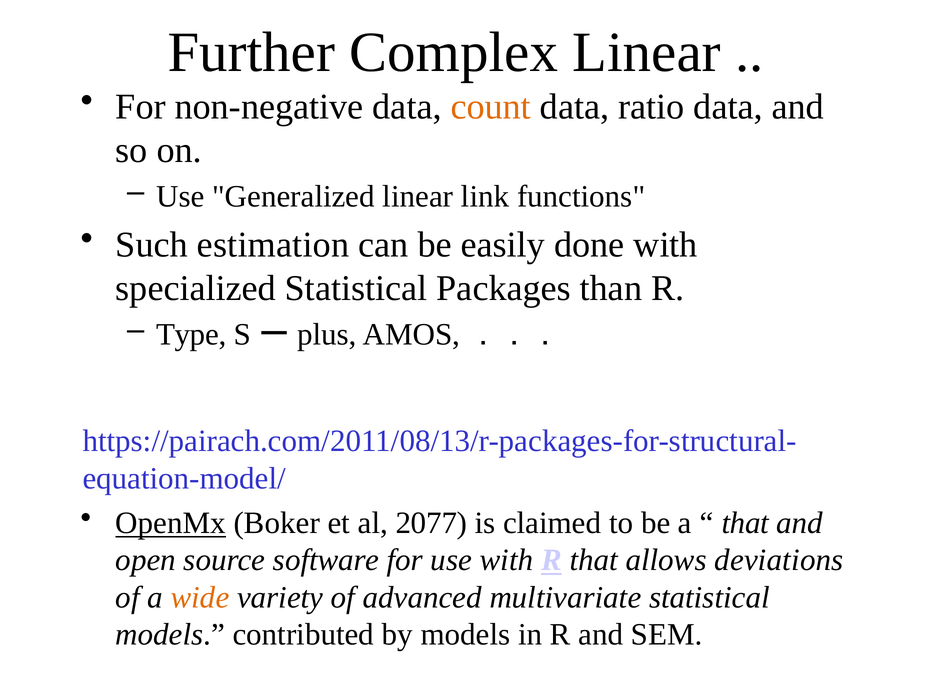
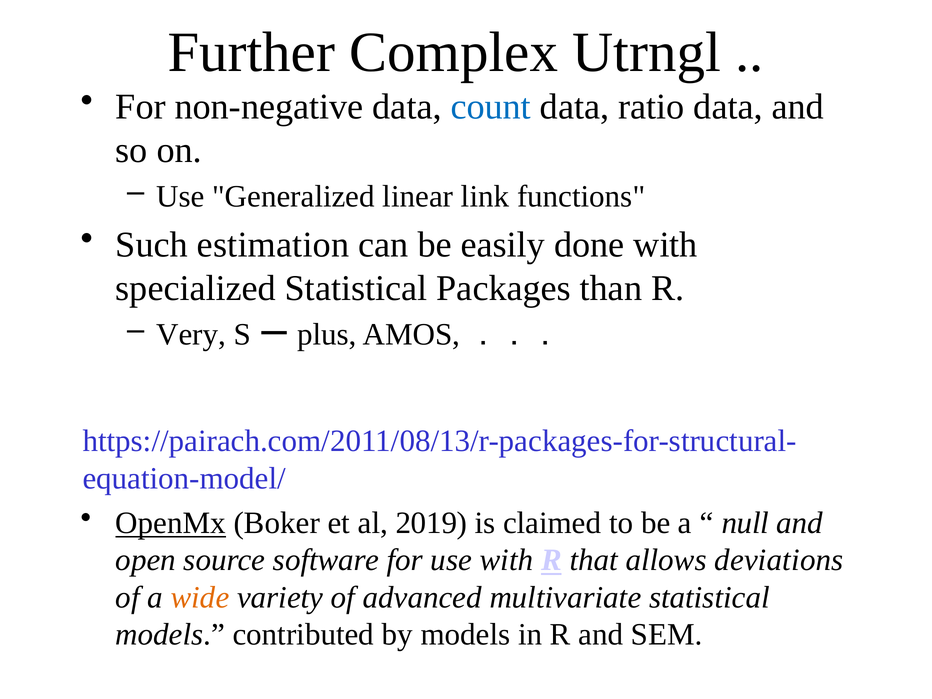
Complex Linear: Linear -> Utrngl
count colour: orange -> blue
Type: Type -> Very
2077: 2077 -> 2019
that at (745, 523): that -> null
